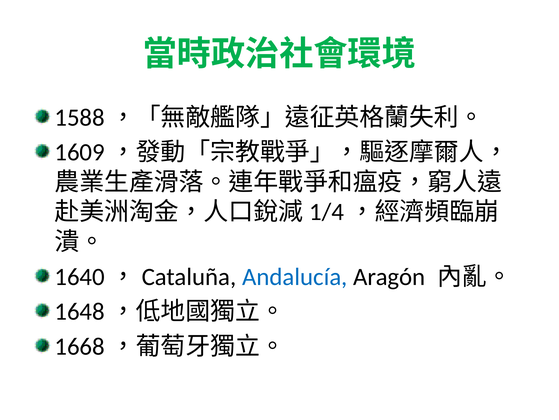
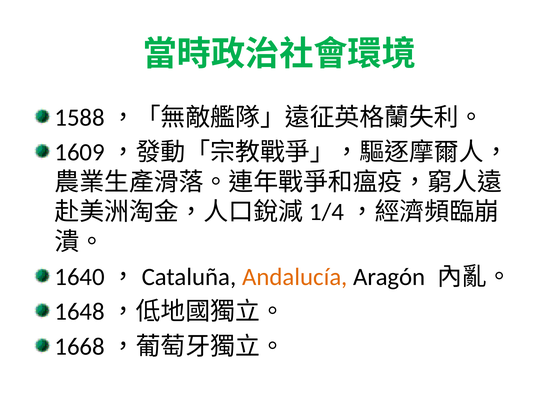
Andalucía colour: blue -> orange
